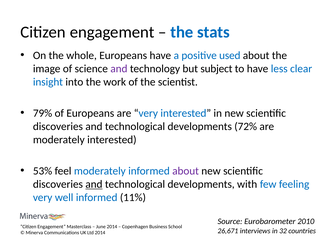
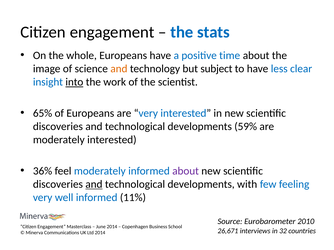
used: used -> time
and at (119, 69) colour: purple -> orange
into underline: none -> present
79%: 79% -> 65%
72%: 72% -> 59%
53%: 53% -> 36%
